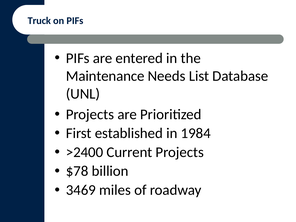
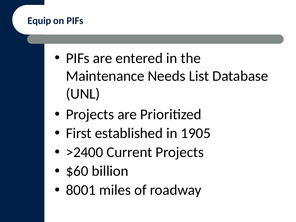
Truck: Truck -> Equip
1984: 1984 -> 1905
$78: $78 -> $60
3469: 3469 -> 8001
